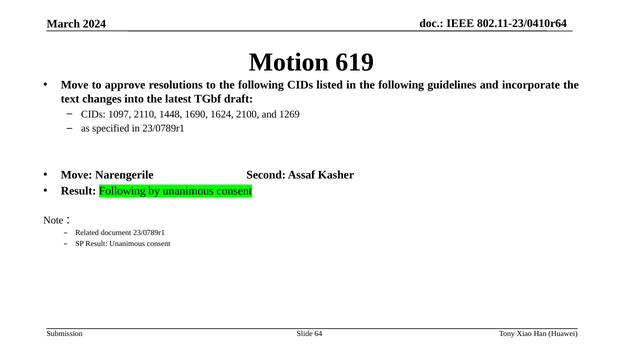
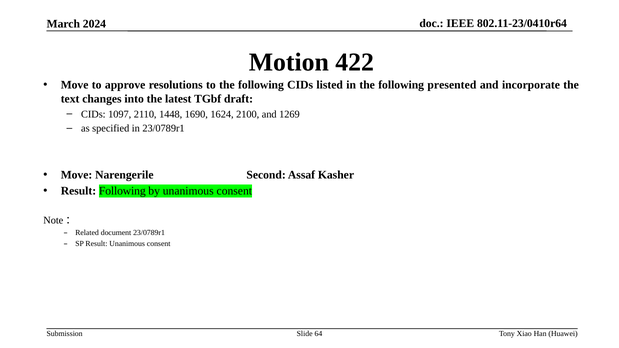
619: 619 -> 422
guidelines: guidelines -> presented
